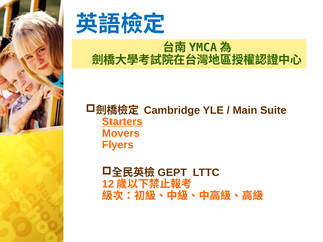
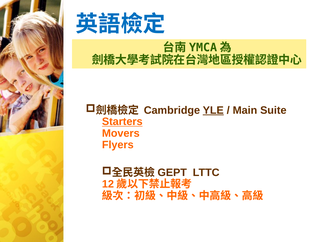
YLE underline: none -> present
